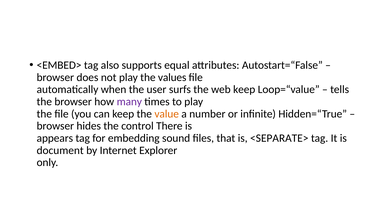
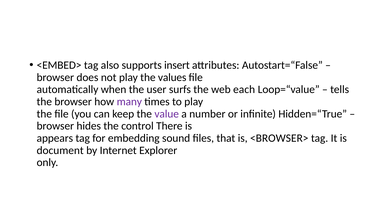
equal: equal -> insert
web keep: keep -> each
value colour: orange -> purple
<SEPARATE>: <SEPARATE> -> <BROWSER>
